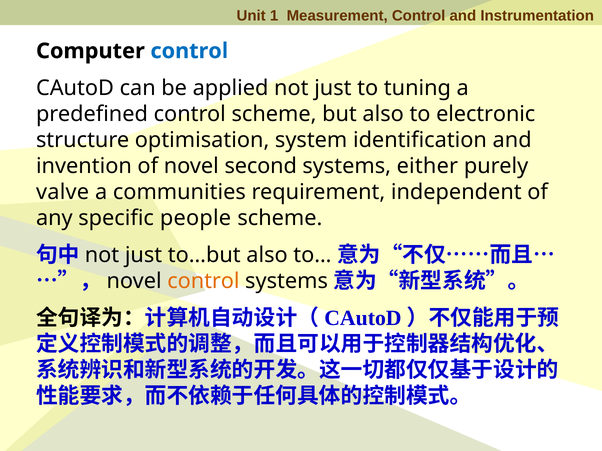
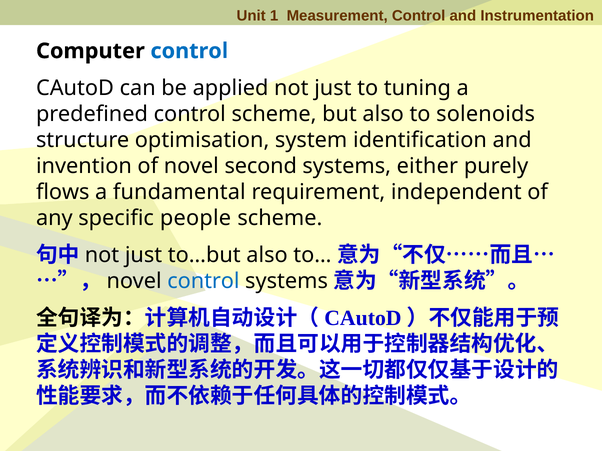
electronic: electronic -> solenoids
valve: valve -> flows
communities: communities -> fundamental
control at (203, 281) colour: orange -> blue
